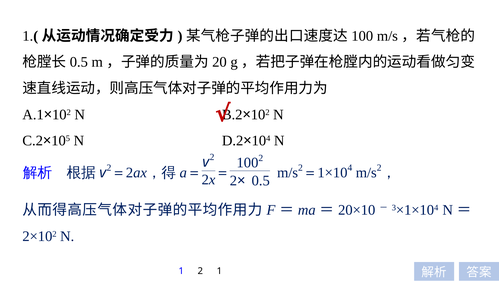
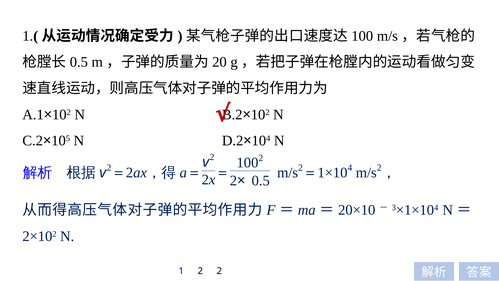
1 2 1: 1 -> 2
